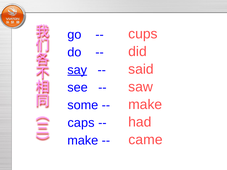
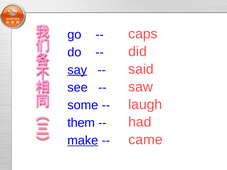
cups: cups -> caps
make at (145, 105): make -> laugh
caps: caps -> them
make at (83, 141) underline: none -> present
